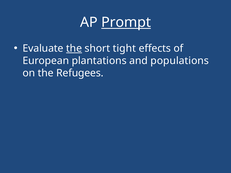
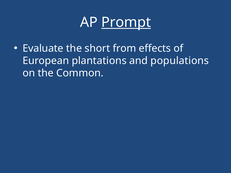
the at (74, 48) underline: present -> none
tight: tight -> from
Refugees: Refugees -> Common
